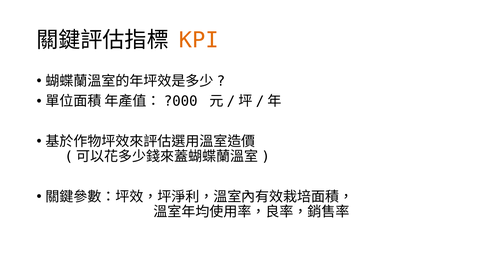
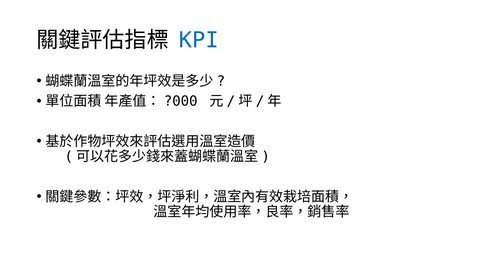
KPI colour: orange -> blue
